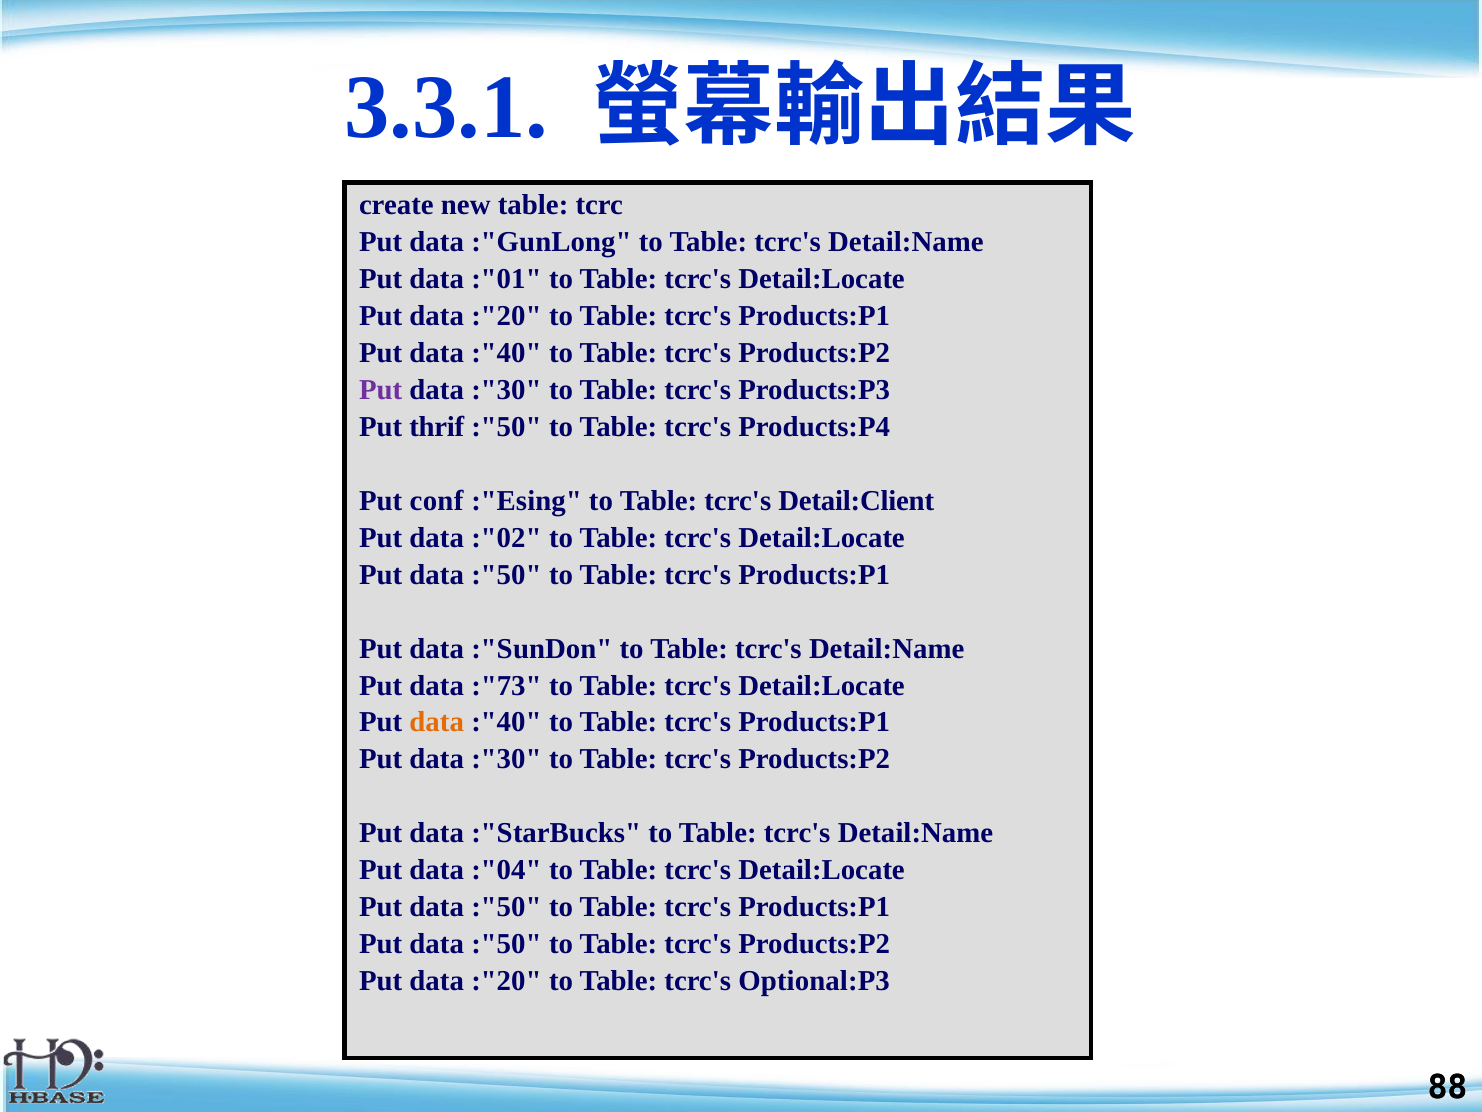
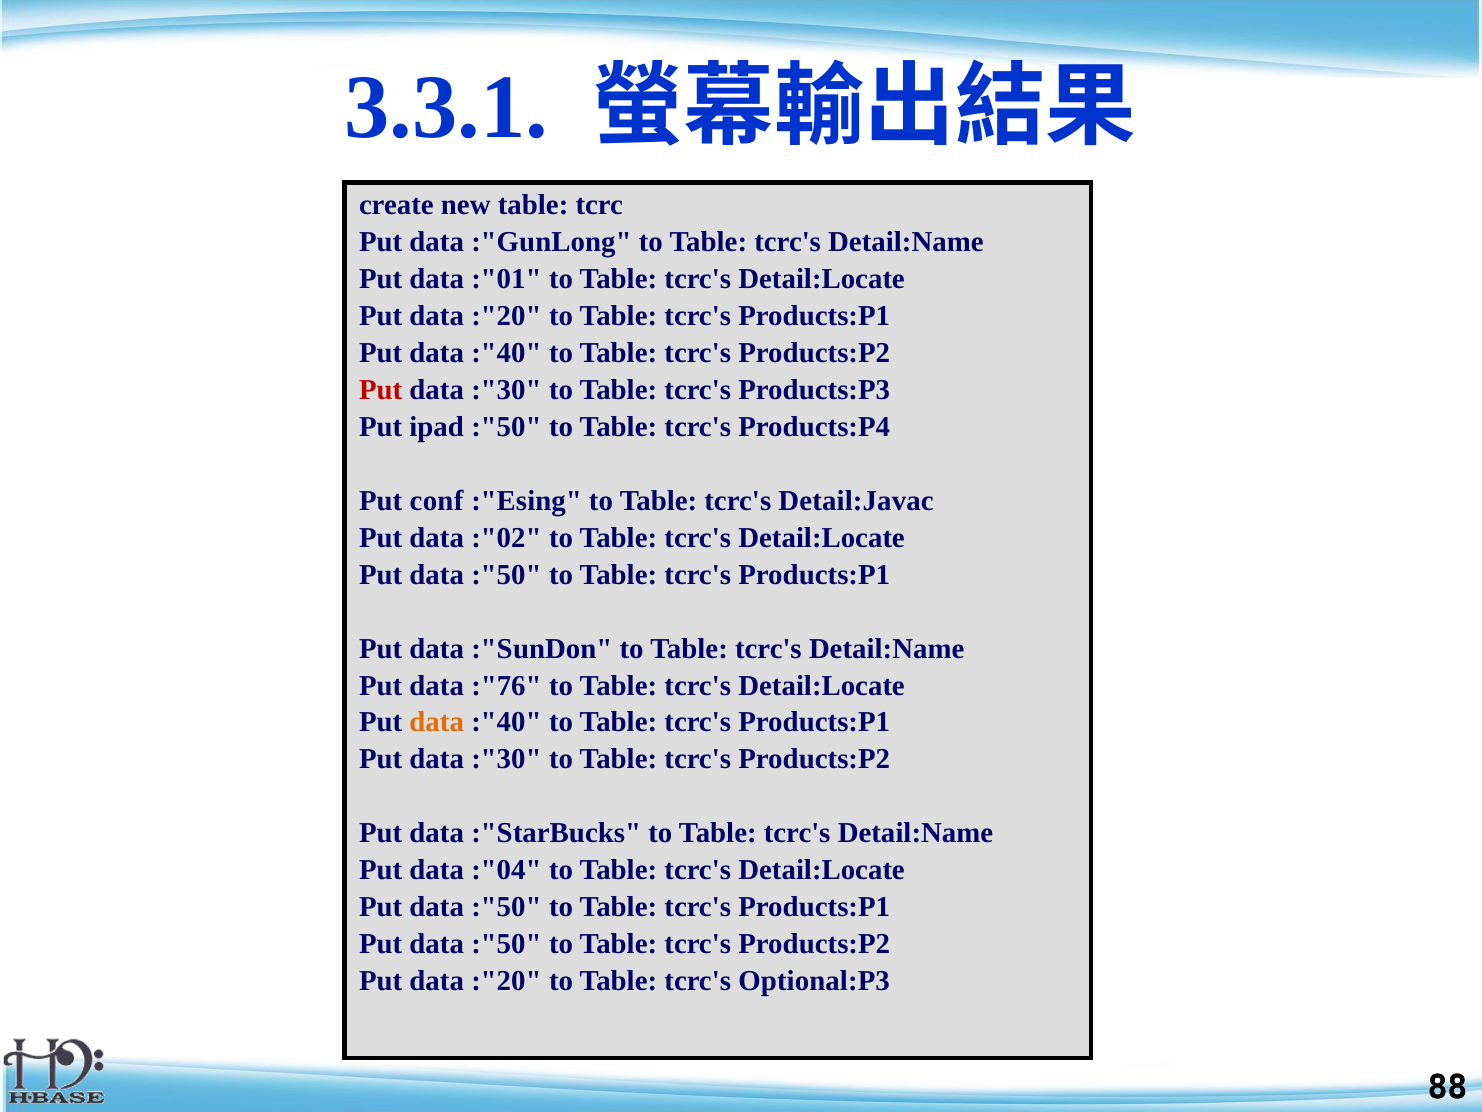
Put at (381, 390) colour: purple -> red
thrif: thrif -> ipad
Detail:Client: Detail:Client -> Detail:Javac
:"73: :"73 -> :"76
